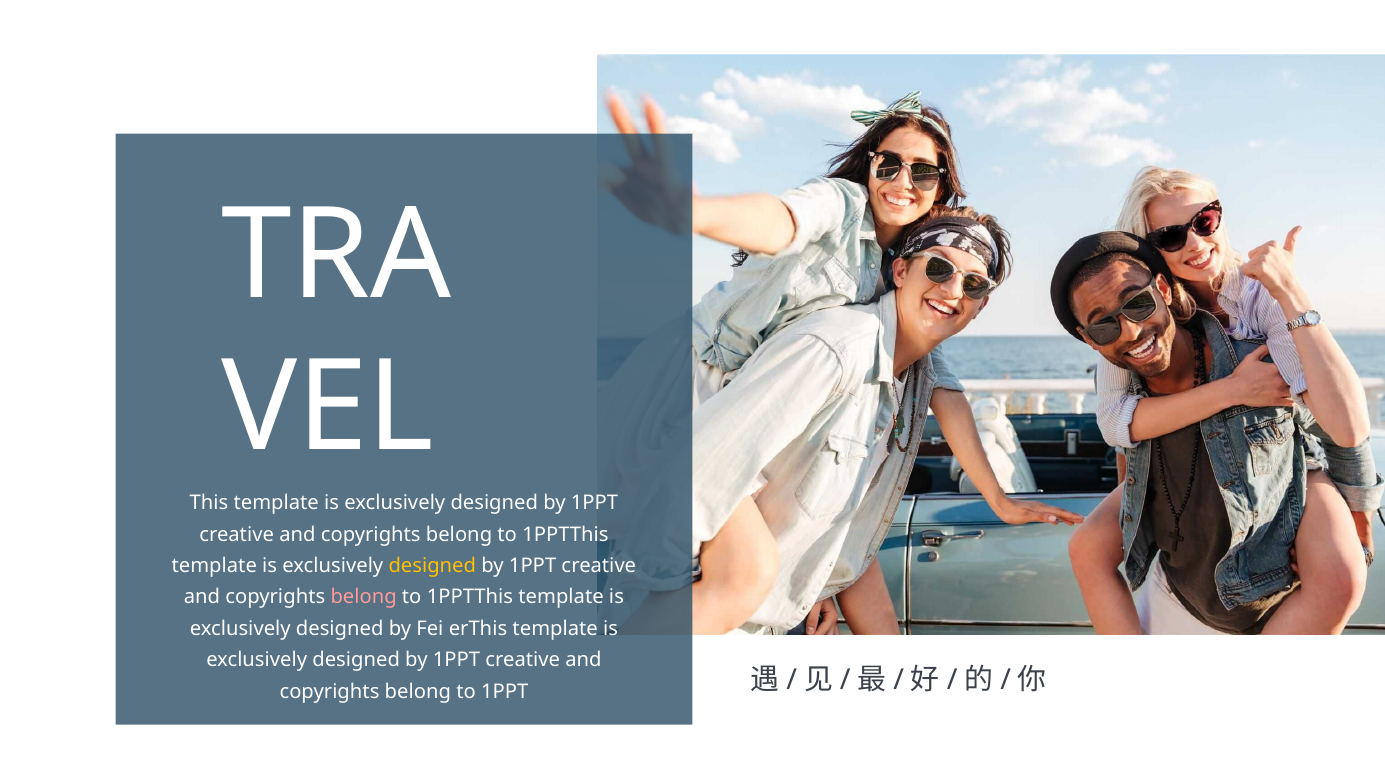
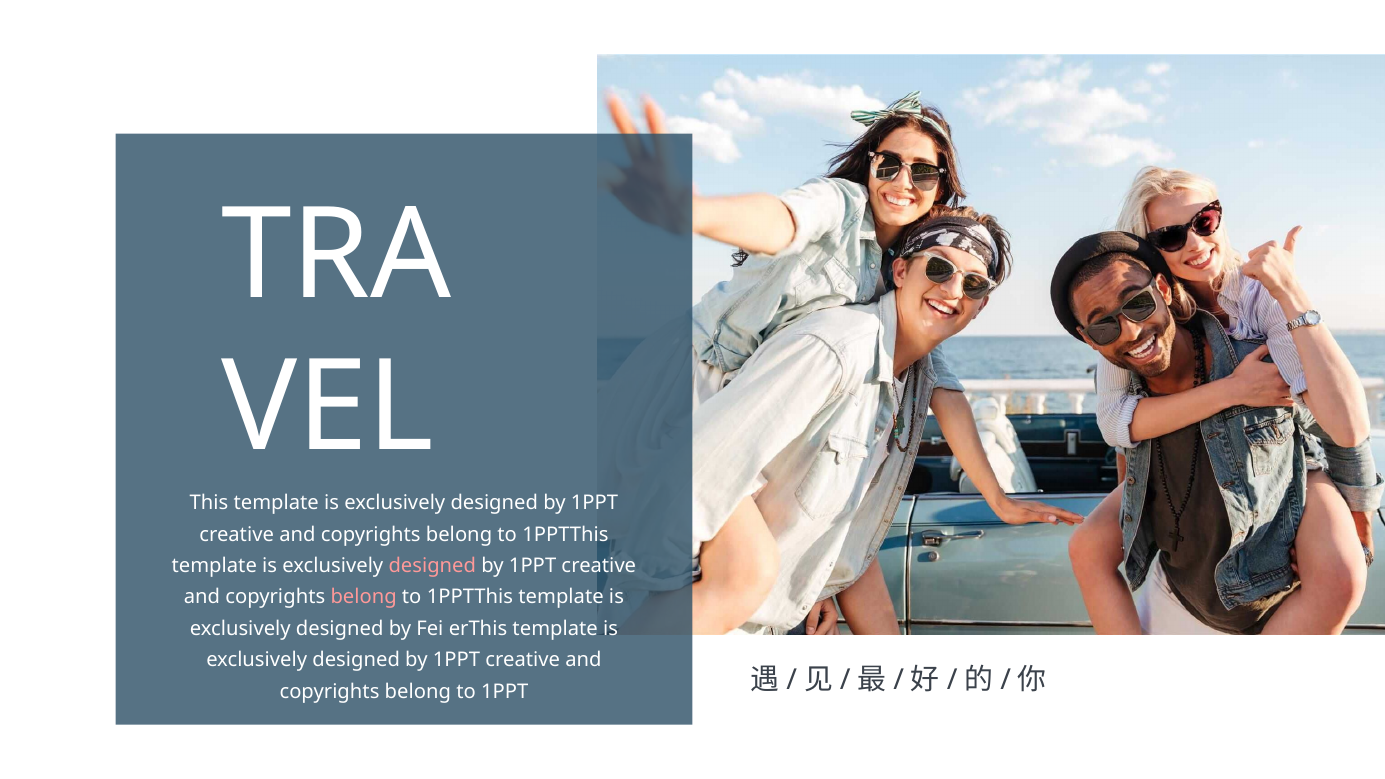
designed at (432, 566) colour: yellow -> pink
